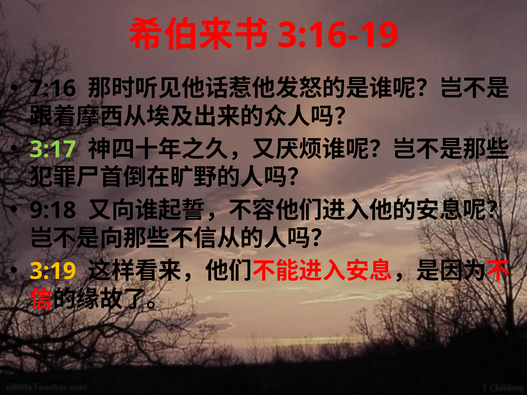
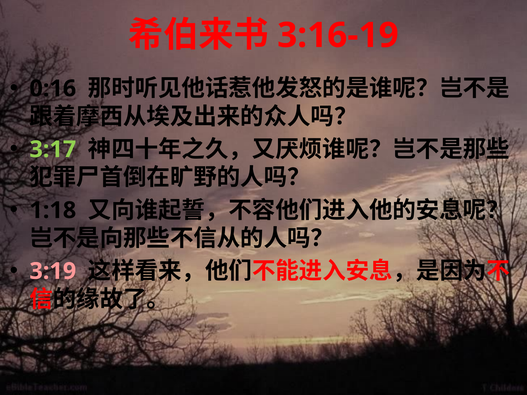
7:16: 7:16 -> 0:16
9:18: 9:18 -> 1:18
3:19 colour: yellow -> pink
